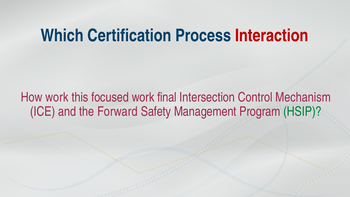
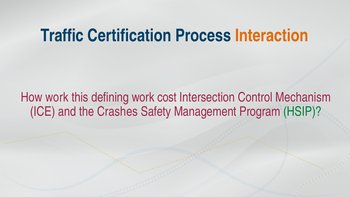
Which: Which -> Traffic
Interaction colour: red -> orange
focused: focused -> defining
final: final -> cost
Forward: Forward -> Crashes
